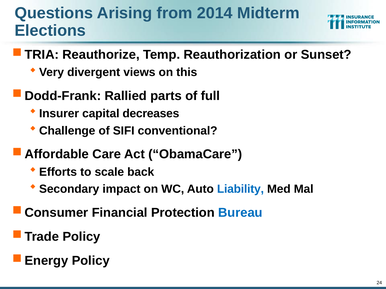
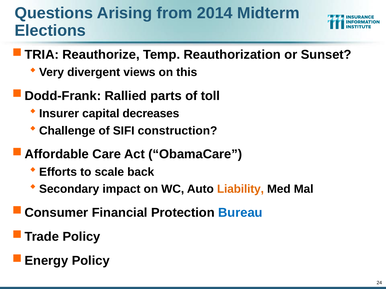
full: full -> toll
conventional: conventional -> construction
Liability colour: blue -> orange
